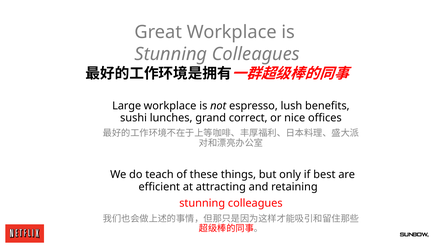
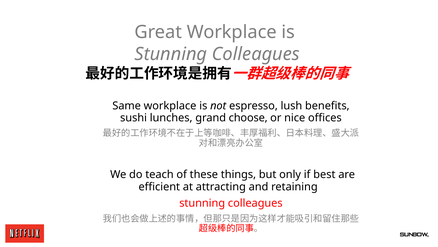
Large: Large -> Same
correct: correct -> choose
